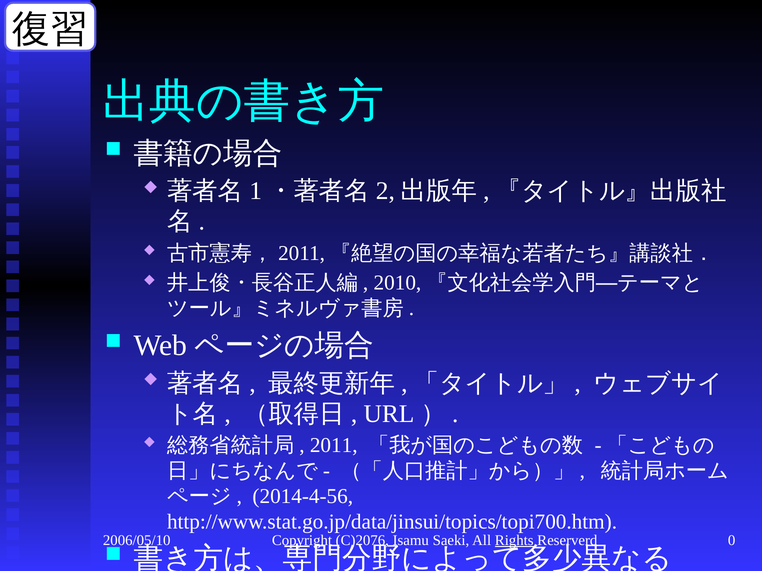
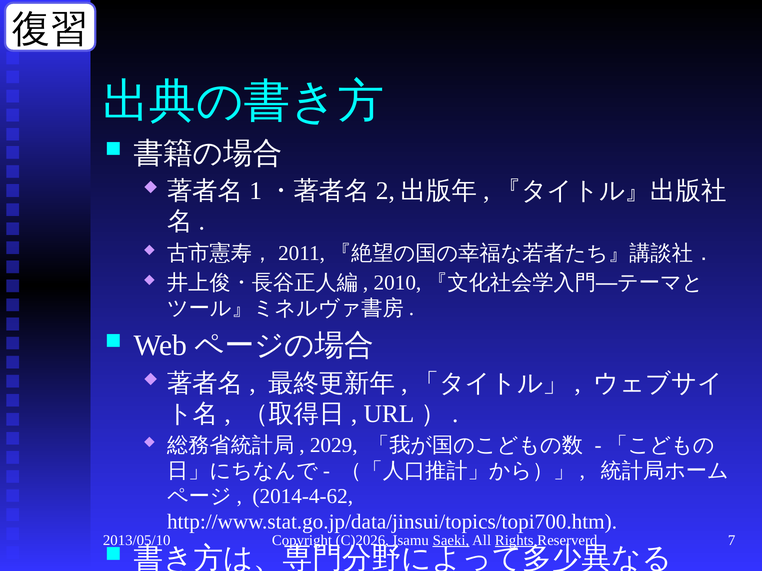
2011: 2011 -> 2029
2014-4-56: 2014-4-56 -> 2014-4-62
2006/05/10: 2006/05/10 -> 2013/05/10
C)2076: C)2076 -> C)2026
Saeki underline: none -> present
0: 0 -> 7
